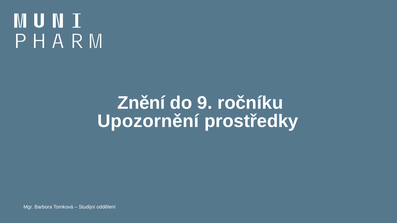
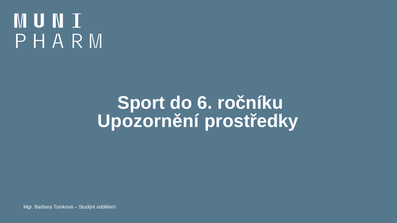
Znění: Znění -> Sport
9: 9 -> 6
